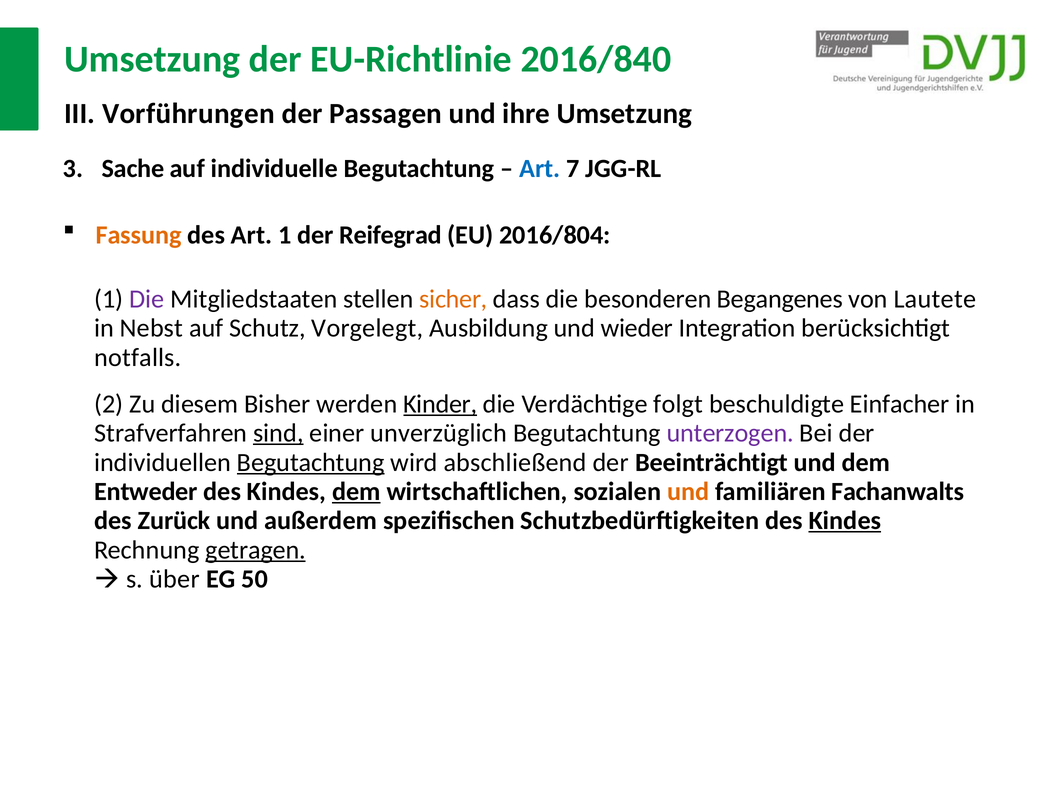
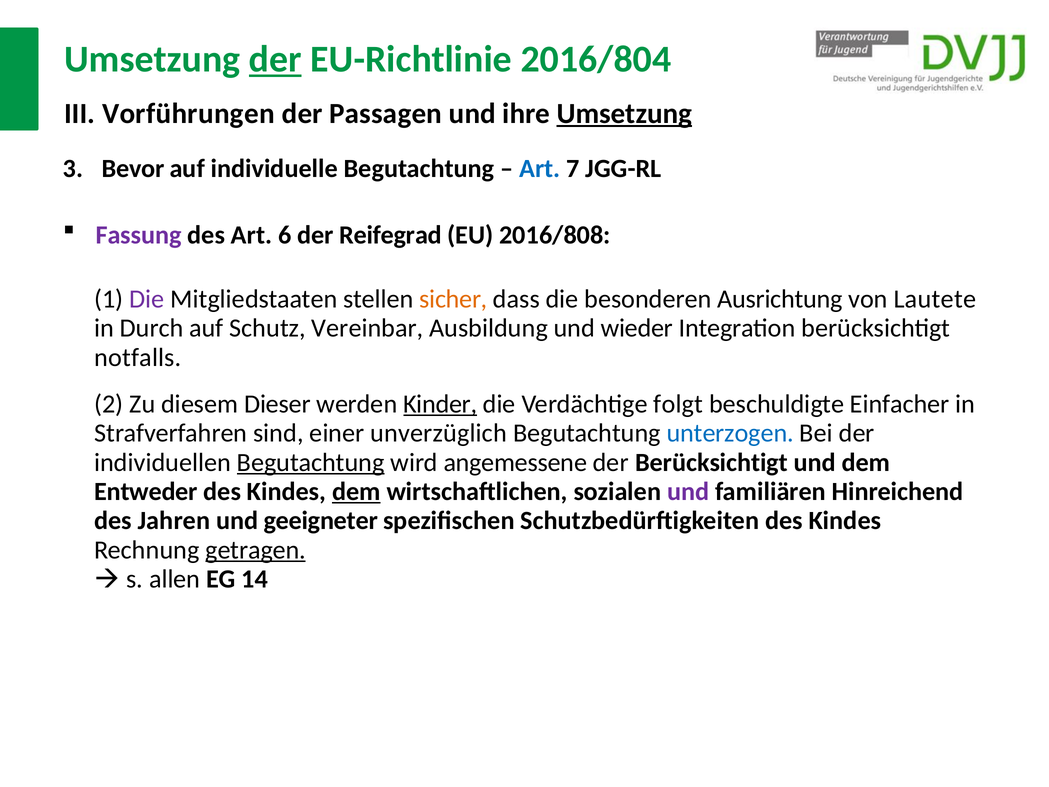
der at (275, 59) underline: none -> present
2016/840: 2016/840 -> 2016/804
Umsetzung at (624, 113) underline: none -> present
Sache: Sache -> Bevor
Fassung colour: orange -> purple
Art 1: 1 -> 6
2016/804: 2016/804 -> 2016/808
Begangenes: Begangenes -> Ausrichtung
Nebst: Nebst -> Durch
Vorgelegt: Vorgelegt -> Vereinbar
Bisher: Bisher -> Dieser
sind underline: present -> none
unterzogen colour: purple -> blue
abschließend: abschließend -> angemessene
der Beeinträchtigt: Beeinträchtigt -> Berücksichtigt
und at (688, 491) colour: orange -> purple
Fachanwalts: Fachanwalts -> Hinreichend
Zurück: Zurück -> Jahren
außerdem: außerdem -> geeigneter
Kindes at (845, 521) underline: present -> none
über: über -> allen
50: 50 -> 14
